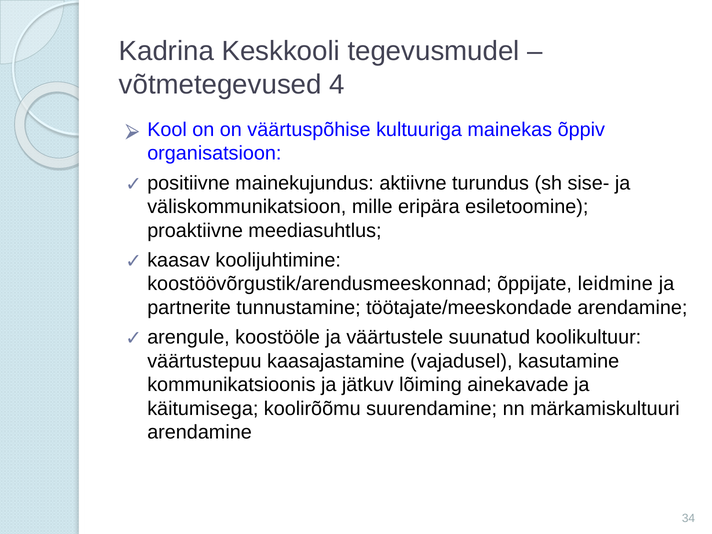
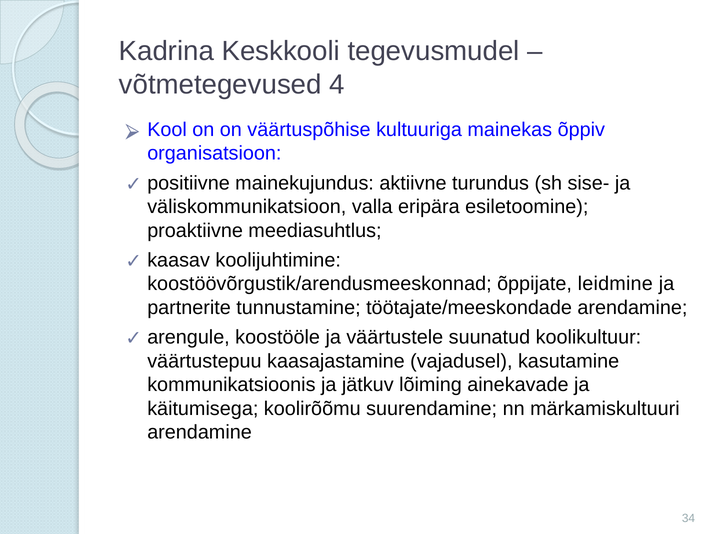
mille: mille -> valla
